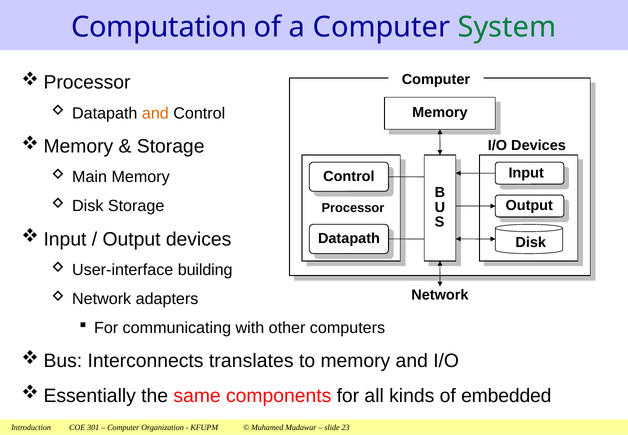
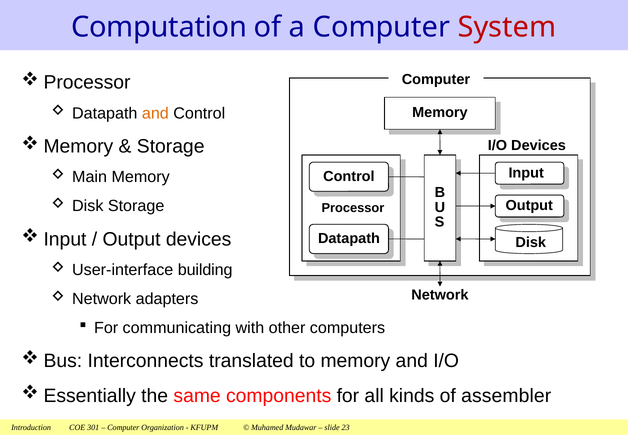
System colour: green -> red
translates: translates -> translated
embedded: embedded -> assembler
